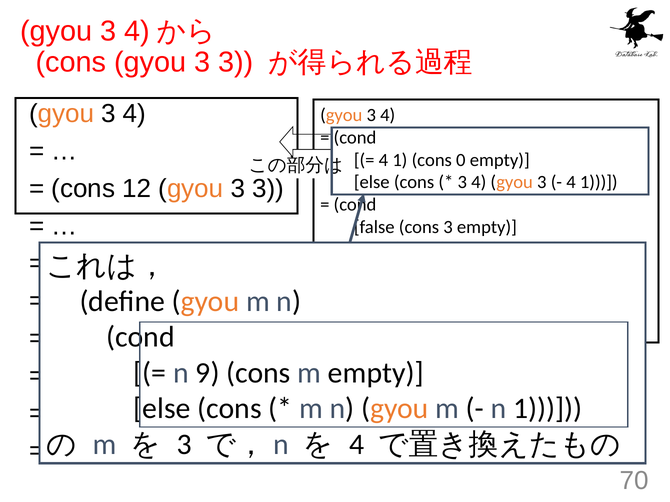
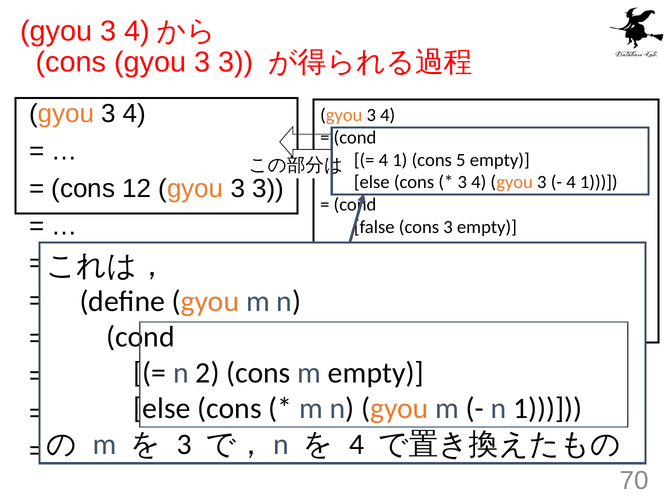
0: 0 -> 5
n 9: 9 -> 2
